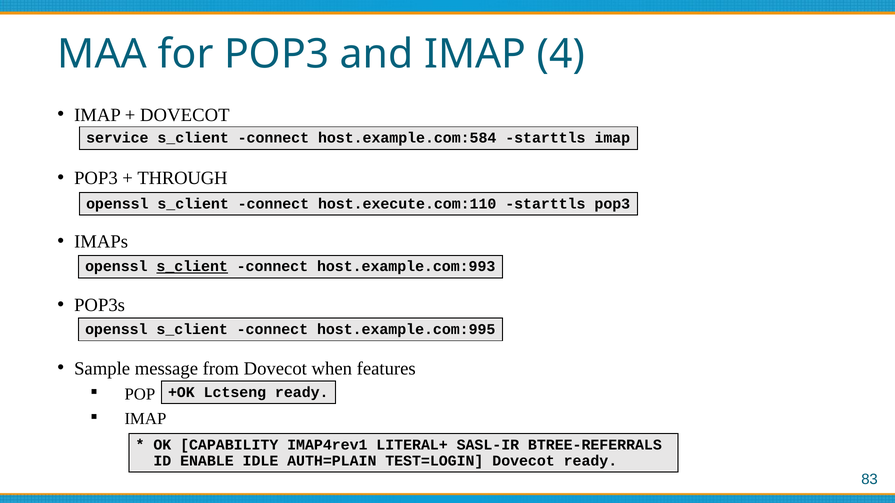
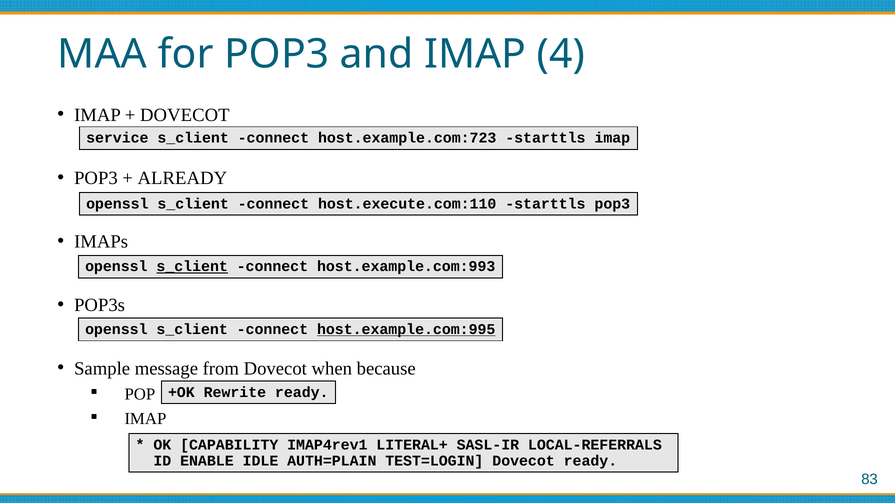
host.example.com:584: host.example.com:584 -> host.example.com:723
THROUGH: THROUGH -> ALREADY
host.example.com:995 underline: none -> present
features: features -> because
Lctseng: Lctseng -> Rewrite
BTREE-REFERRALS: BTREE-REFERRALS -> LOCAL-REFERRALS
